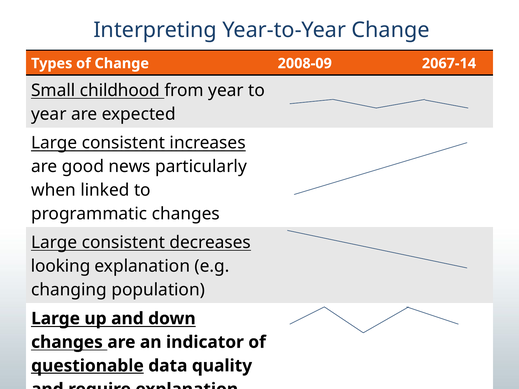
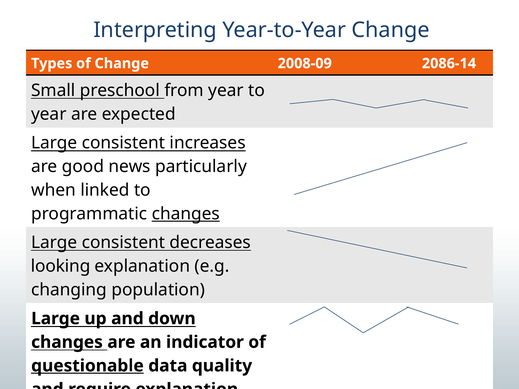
2067-14: 2067-14 -> 2086-14
childhood: childhood -> preschool
changes at (186, 214) underline: none -> present
